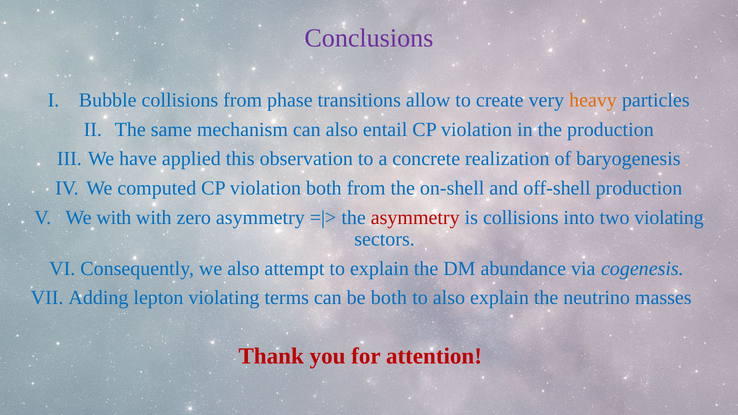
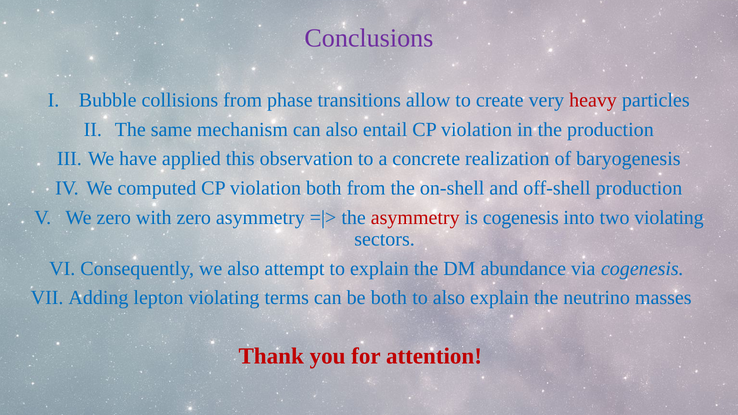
heavy colour: orange -> red
We with: with -> zero
is collisions: collisions -> cogenesis
